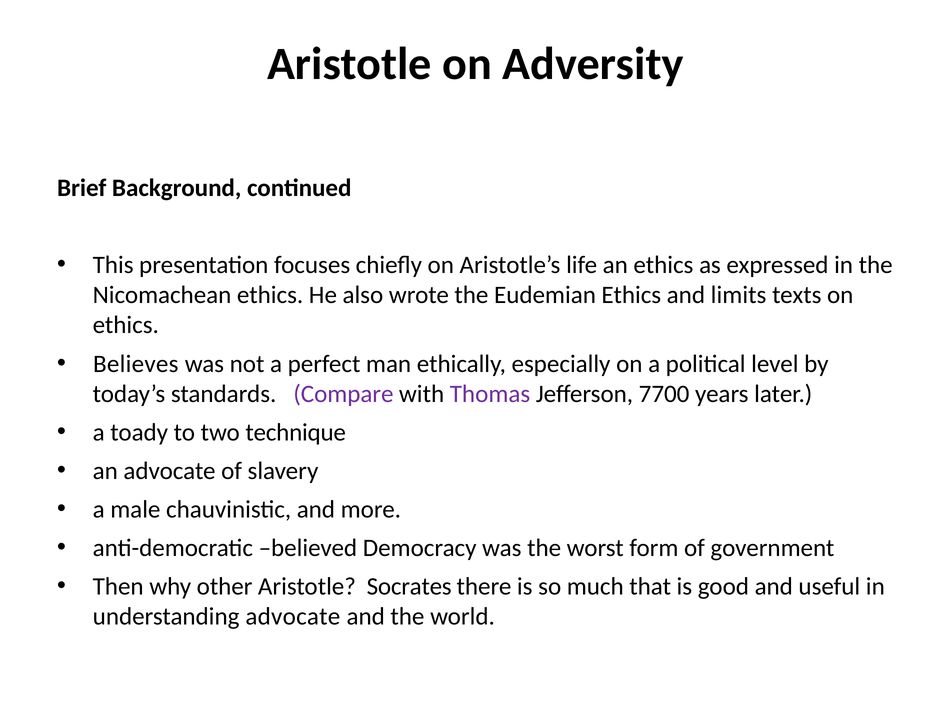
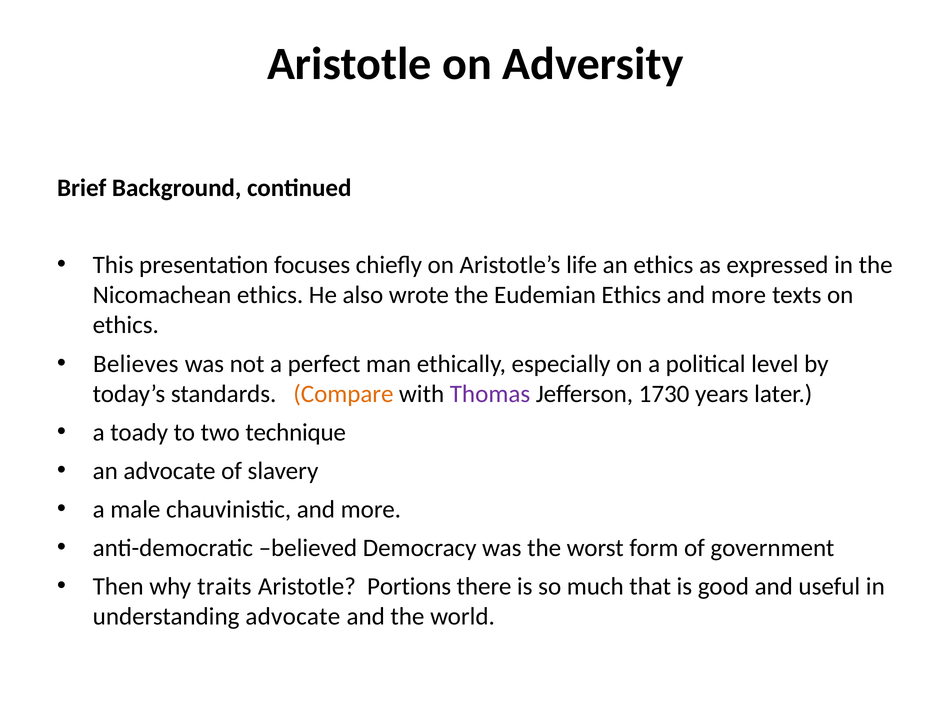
Ethics and limits: limits -> more
Compare colour: purple -> orange
7700: 7700 -> 1730
other: other -> traits
Socrates: Socrates -> Portions
